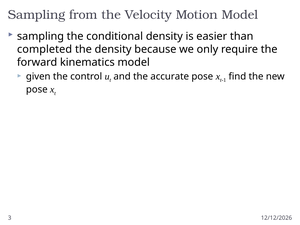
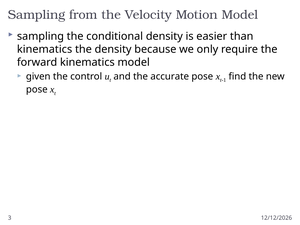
completed at (45, 49): completed -> kinematics
